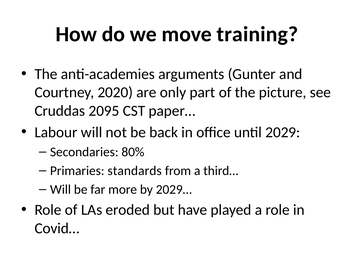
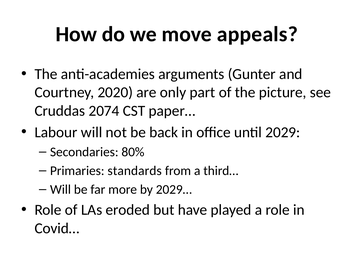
training: training -> appeals
2095: 2095 -> 2074
